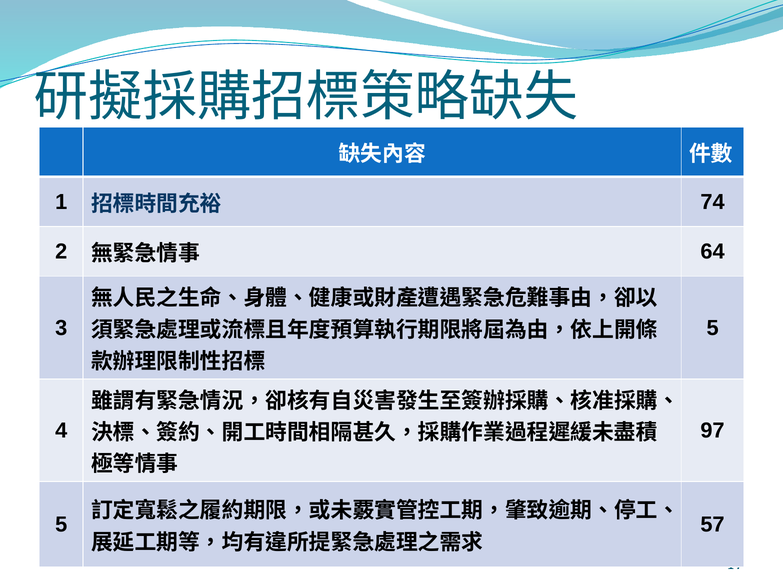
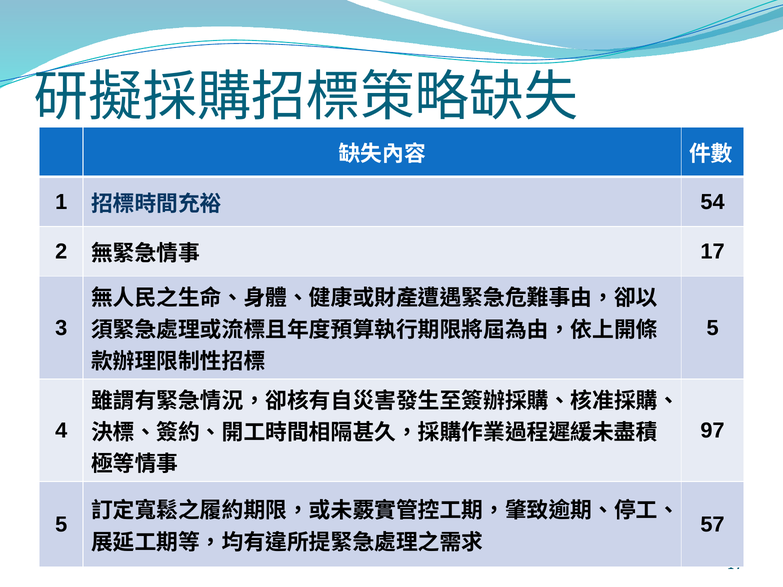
74: 74 -> 54
64: 64 -> 17
